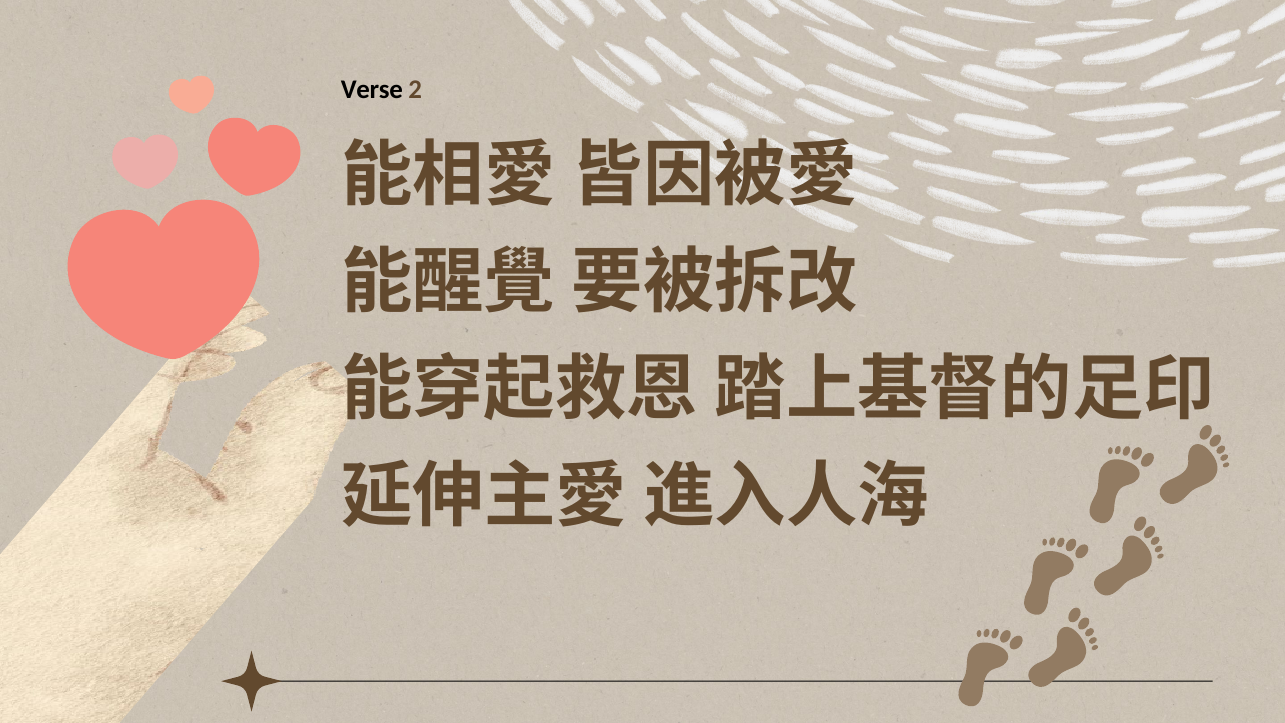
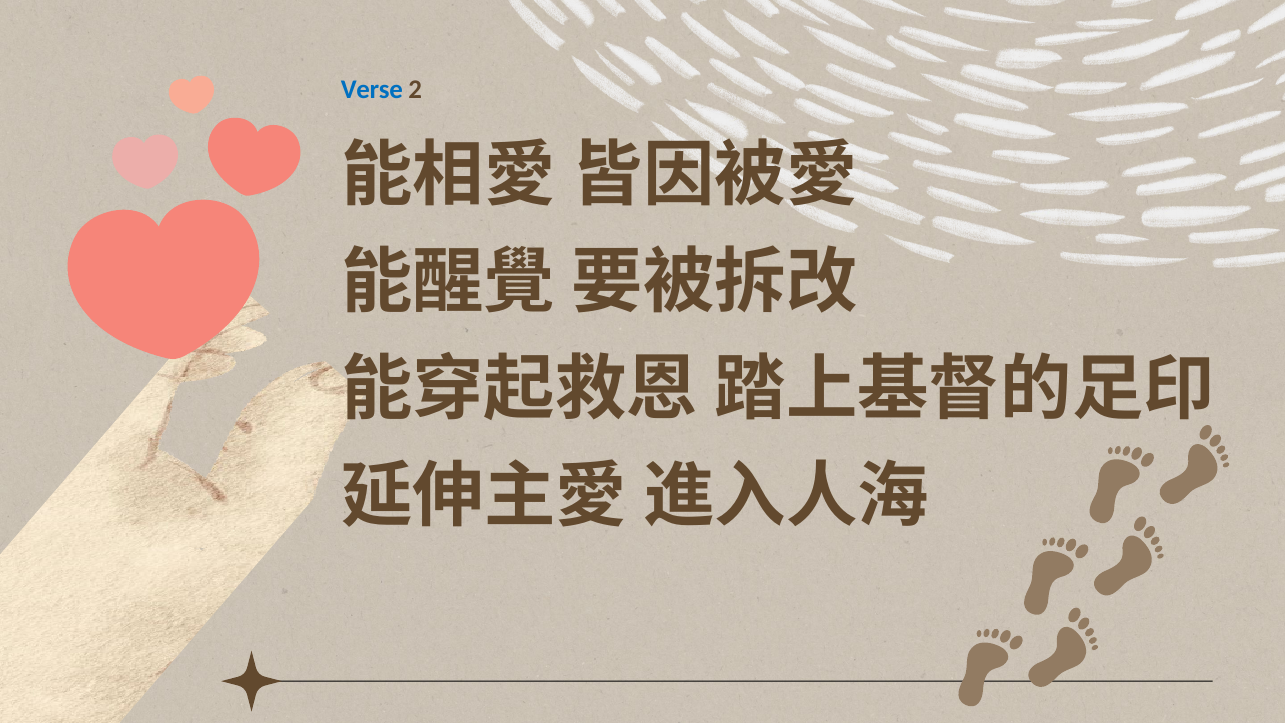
Verse colour: black -> blue
